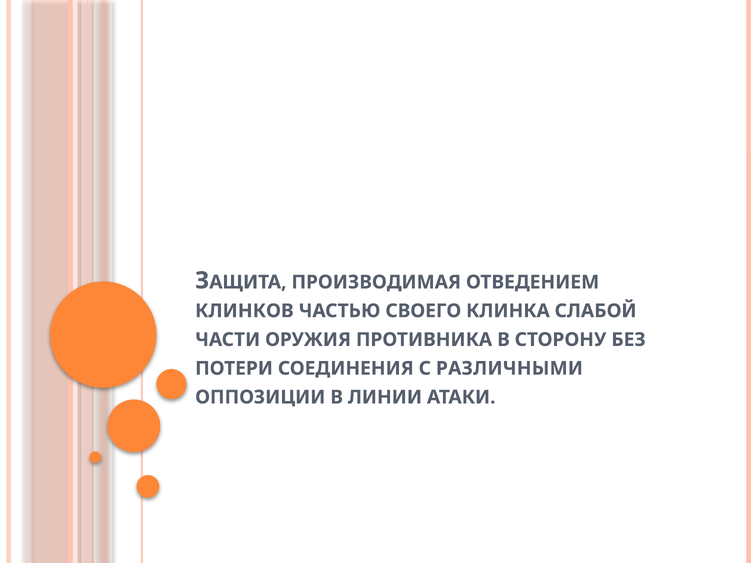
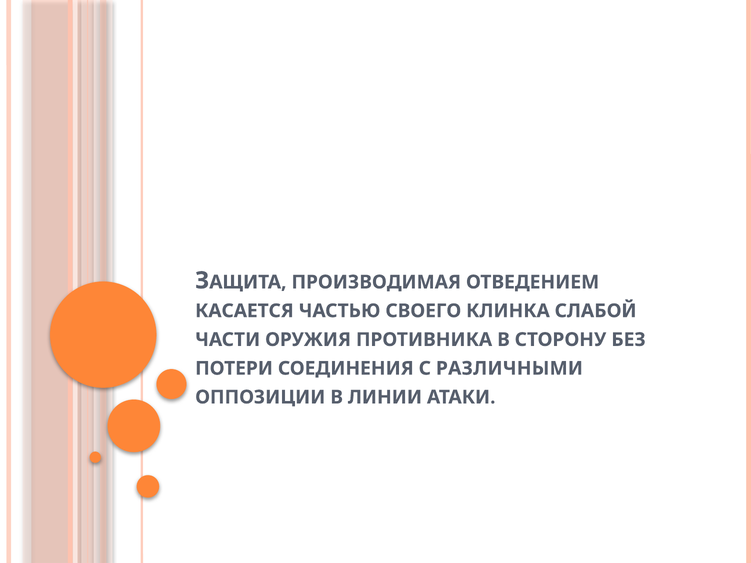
КЛИНКОВ: КЛИНКОВ -> КАСАЕТСЯ
